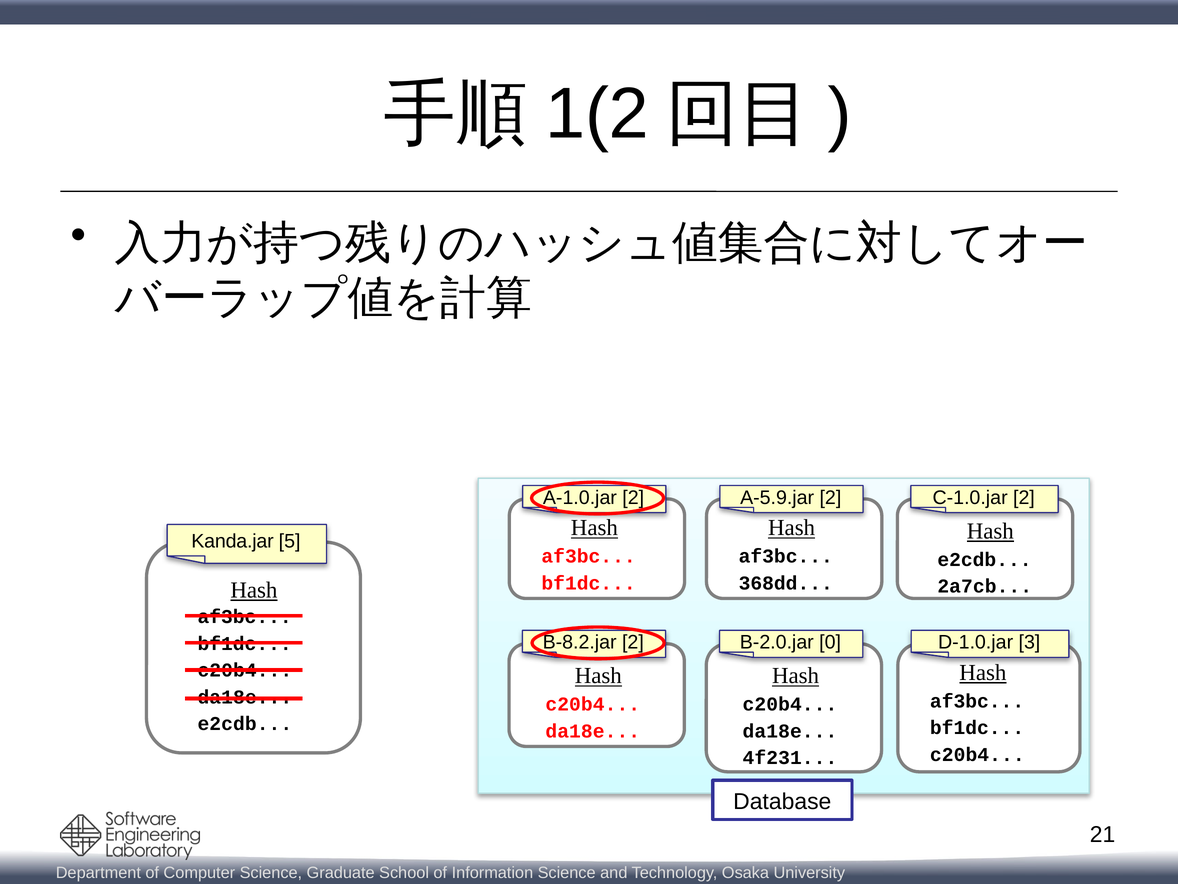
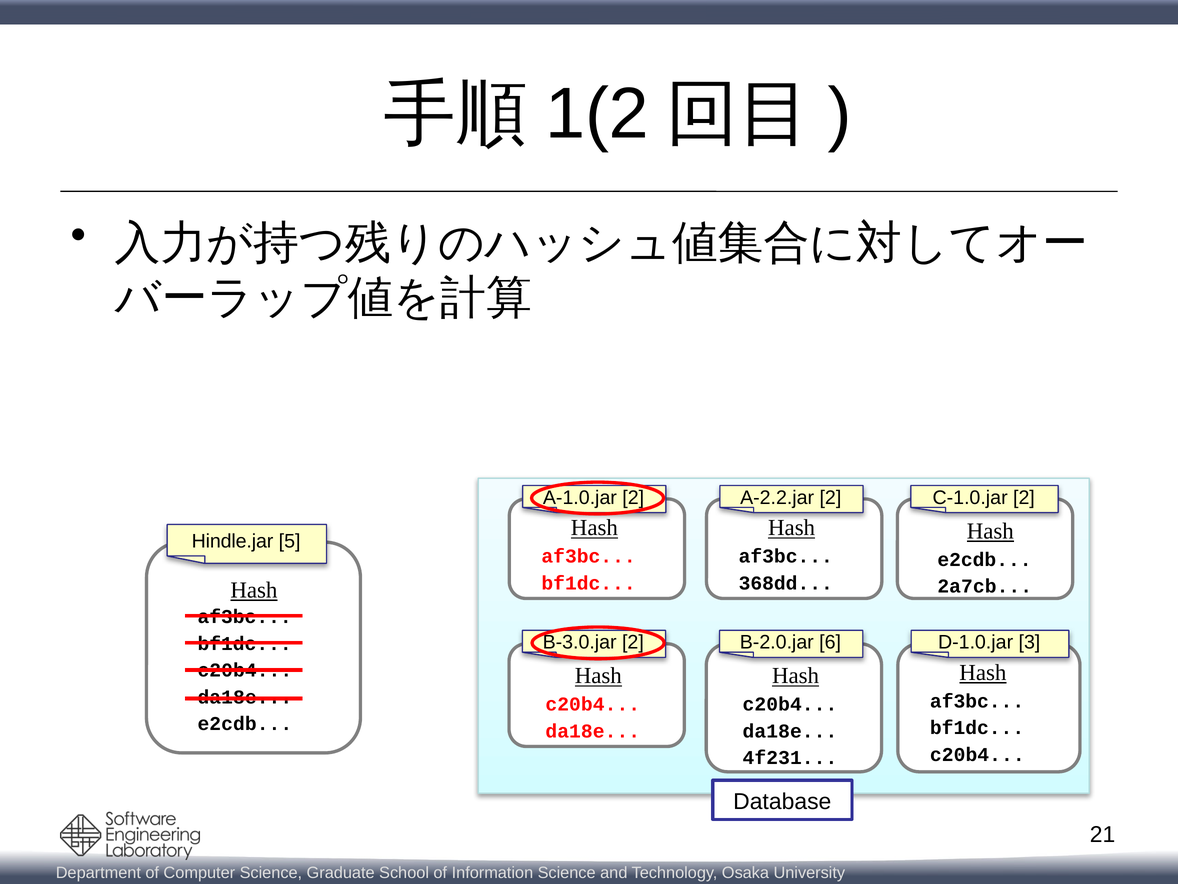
A-5.9.jar: A-5.9.jar -> A-2.2.jar
Kanda.jar: Kanda.jar -> Hindle.jar
B-8.2.jar: B-8.2.jar -> B-3.0.jar
0: 0 -> 6
